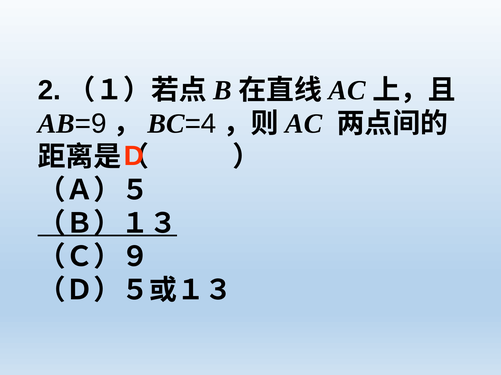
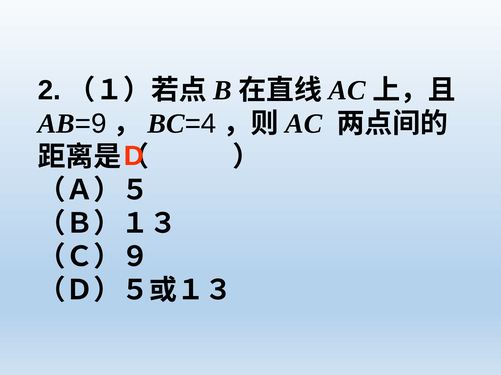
（Ｂ）１３ underline: present -> none
